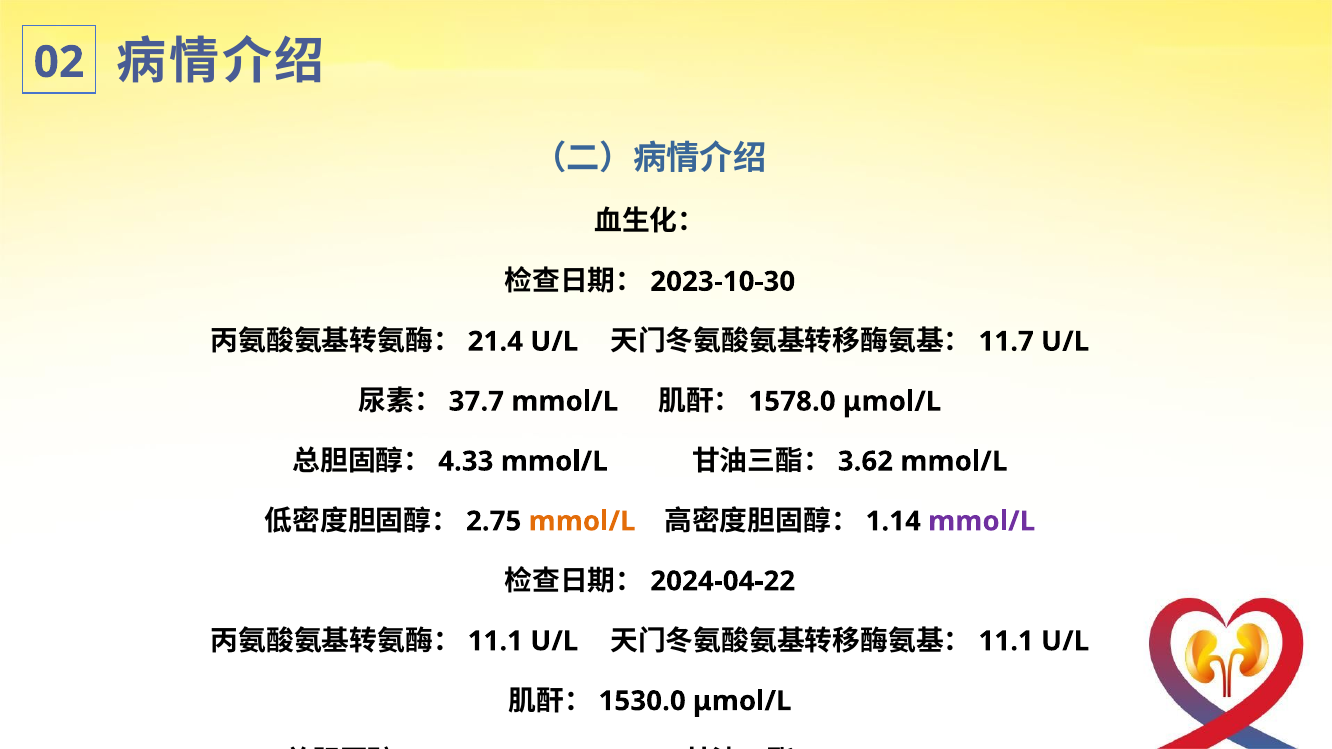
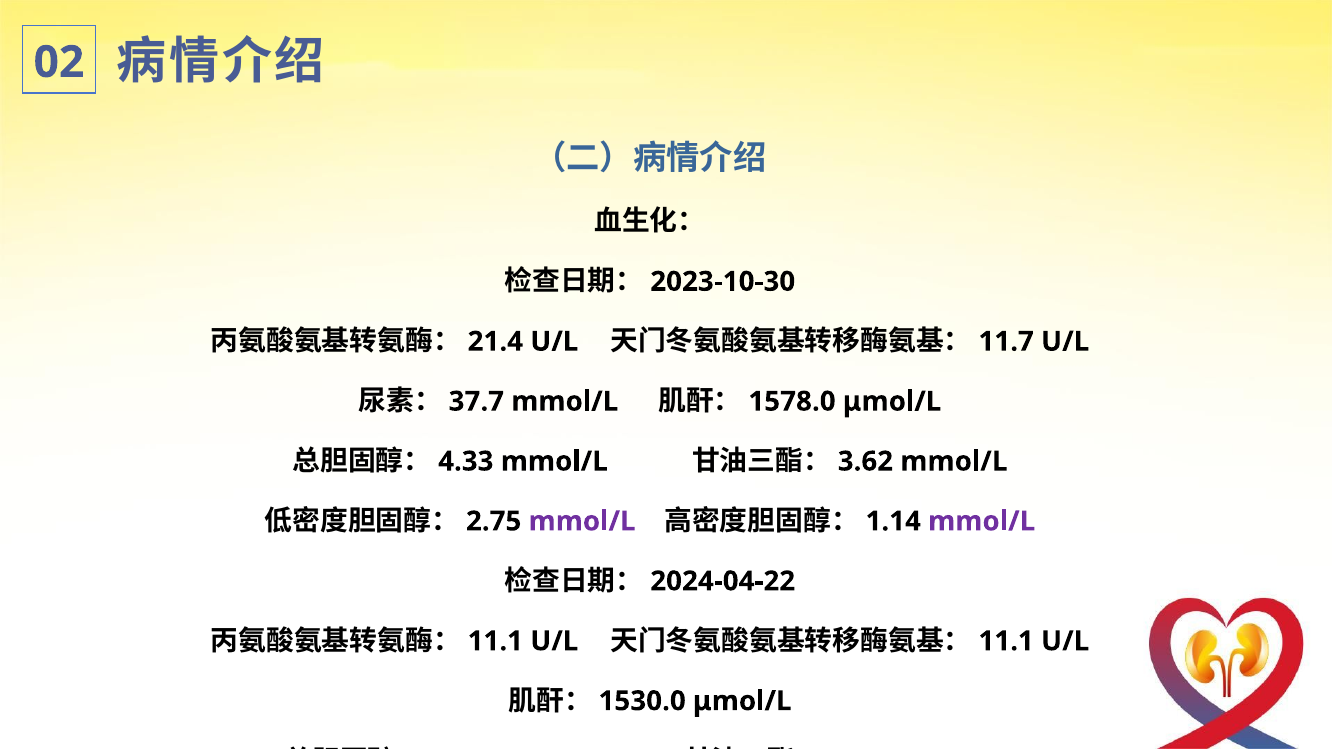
mmol/L at (582, 521) colour: orange -> purple
